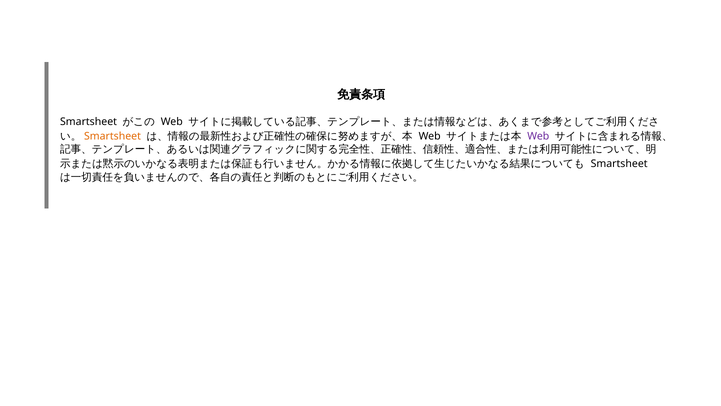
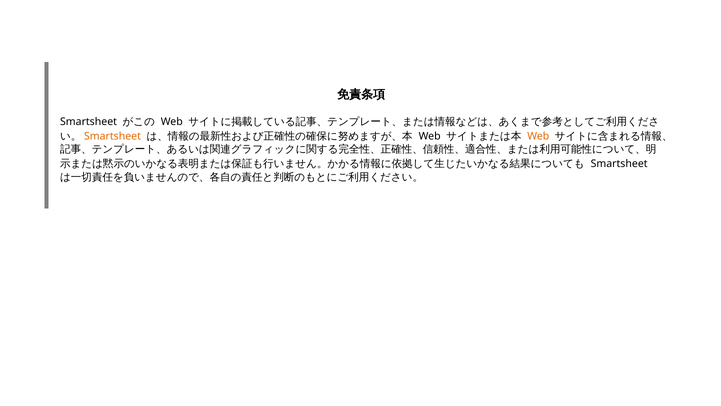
Web at (538, 136) colour: purple -> orange
